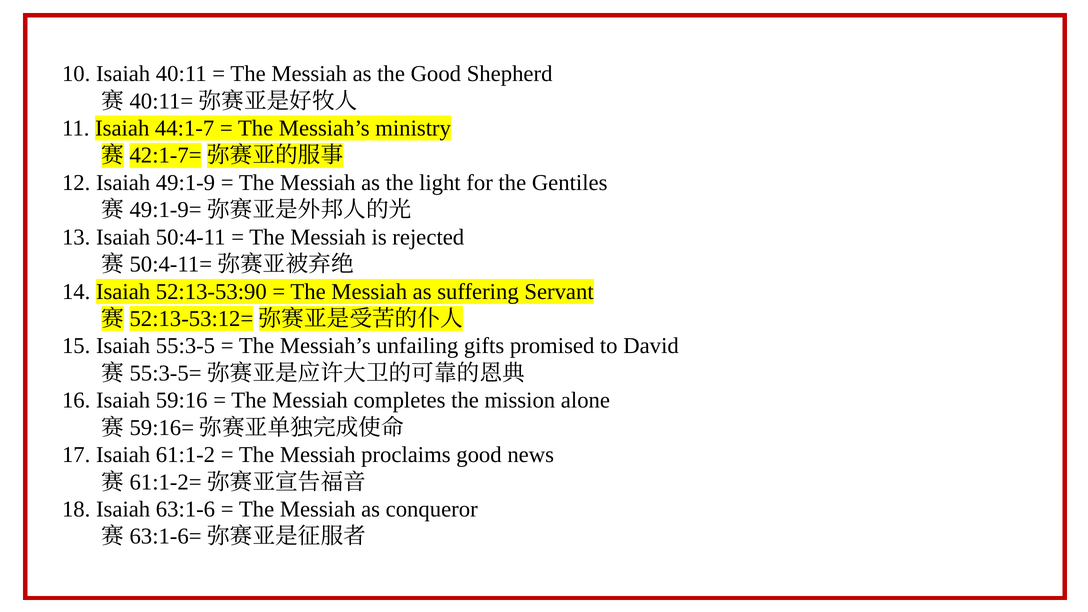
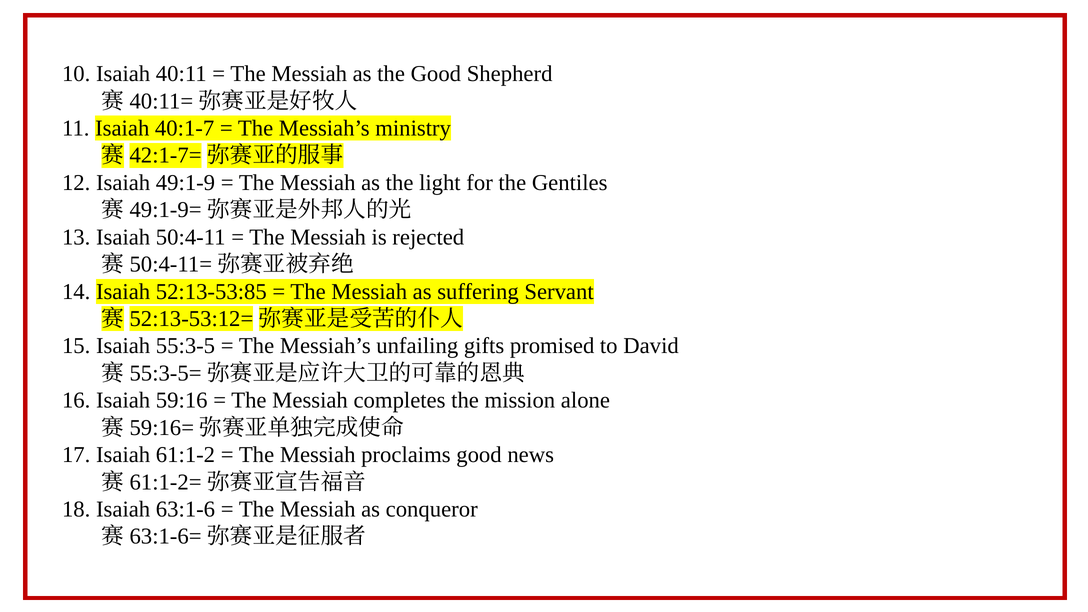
44:1-7: 44:1-7 -> 40:1-7
52:13-53:90: 52:13-53:90 -> 52:13-53:85
